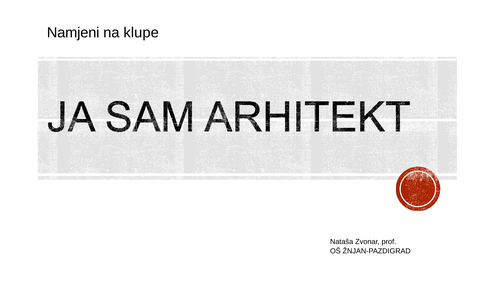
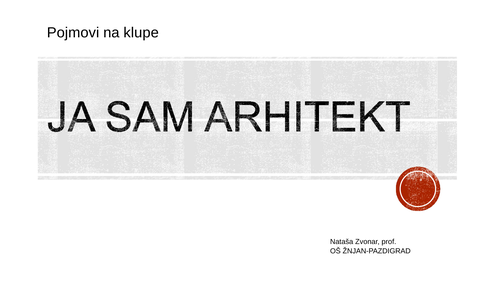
Namjeni: Namjeni -> Pojmovi
